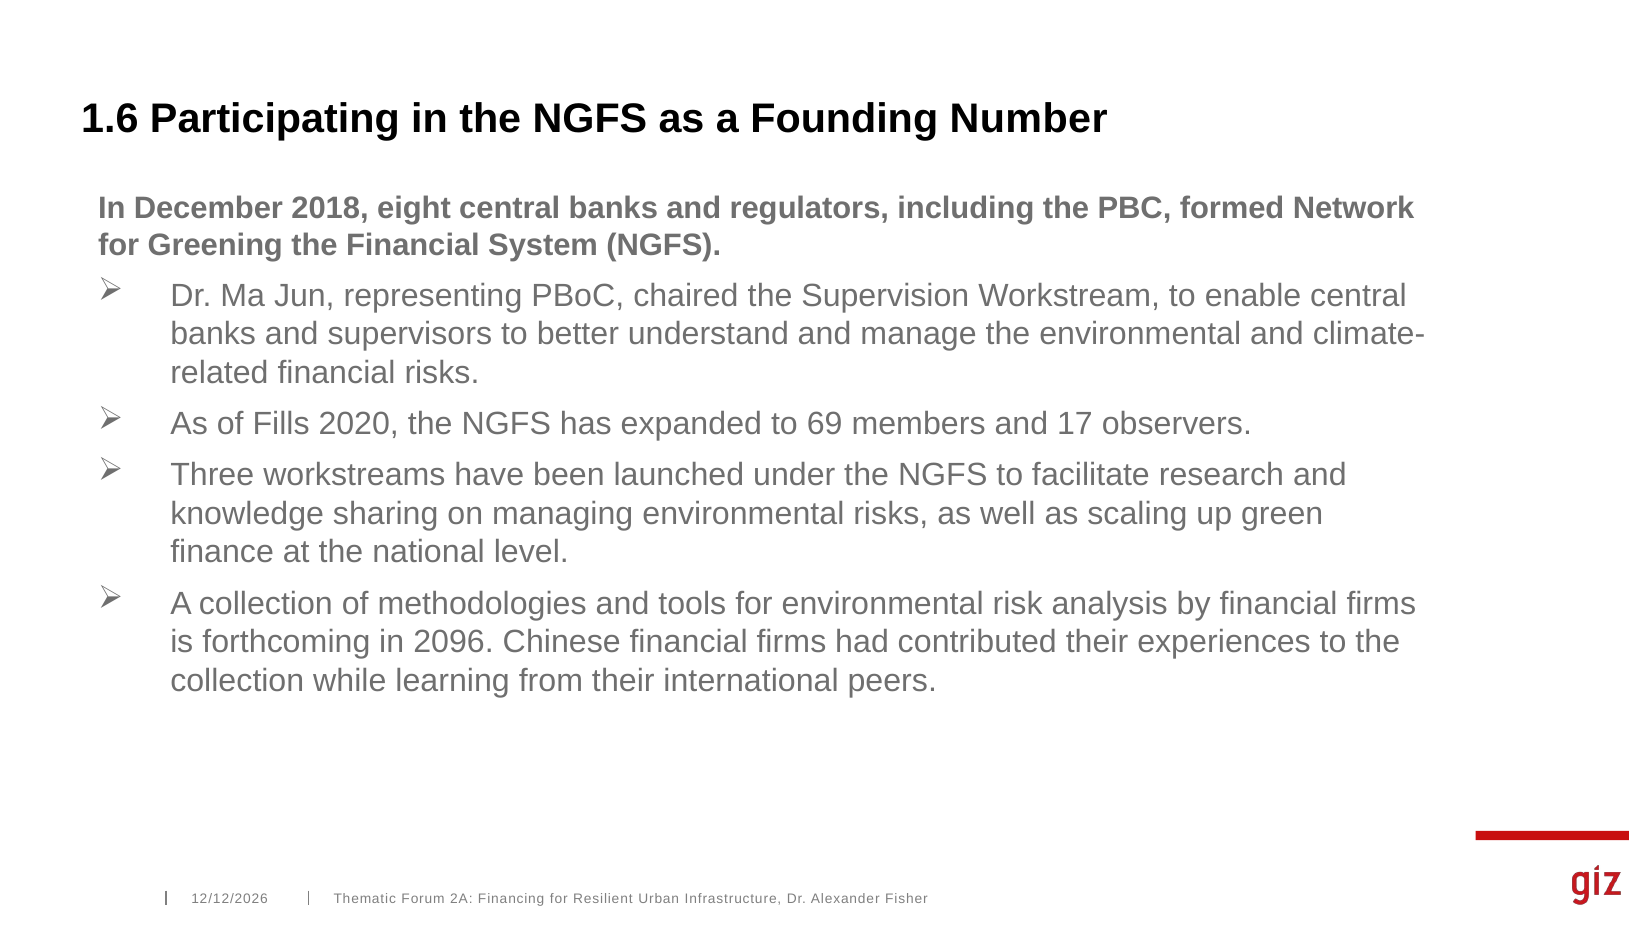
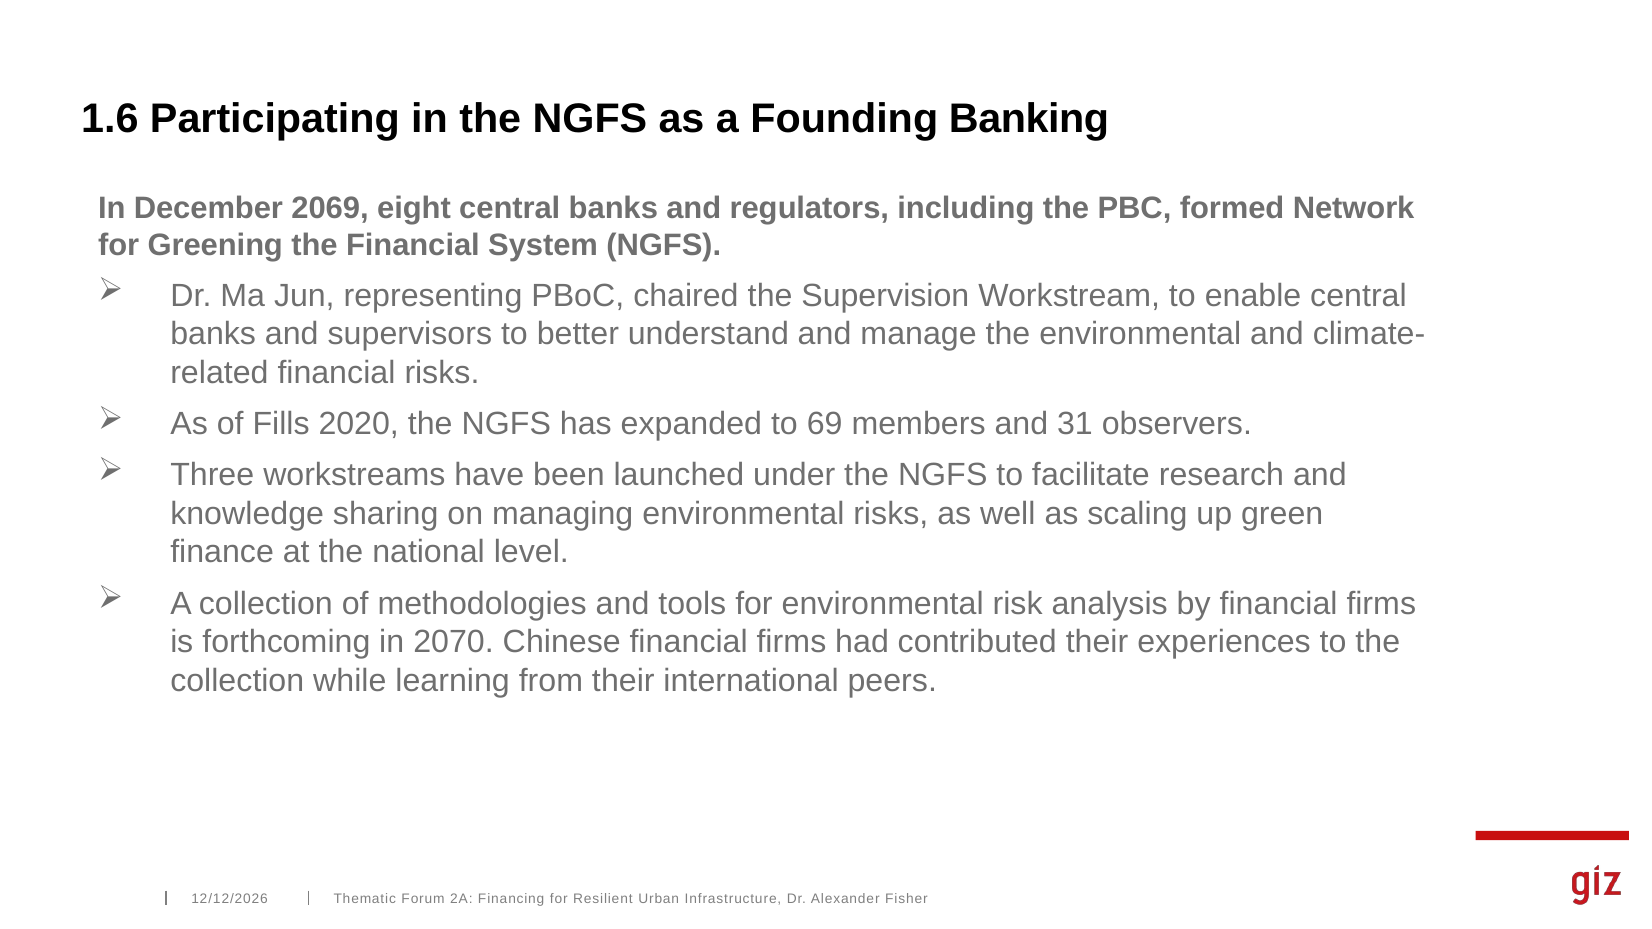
Number: Number -> Banking
2018: 2018 -> 2069
17: 17 -> 31
2096: 2096 -> 2070
